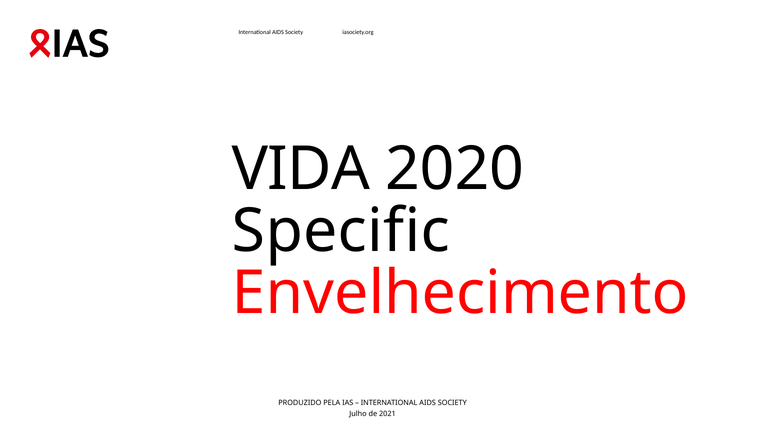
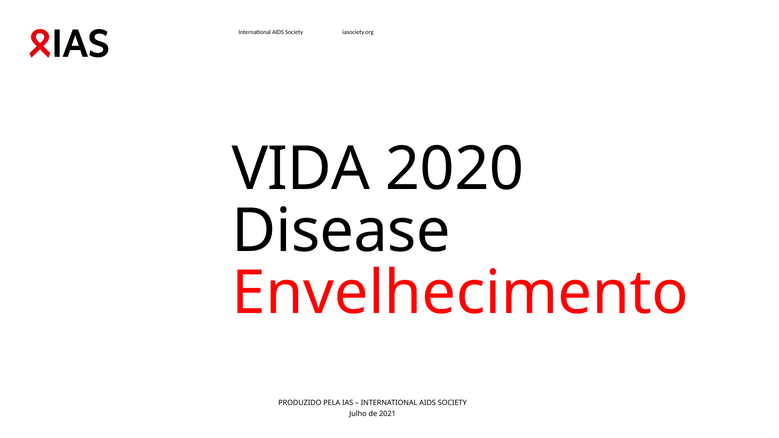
Specific: Specific -> Disease
